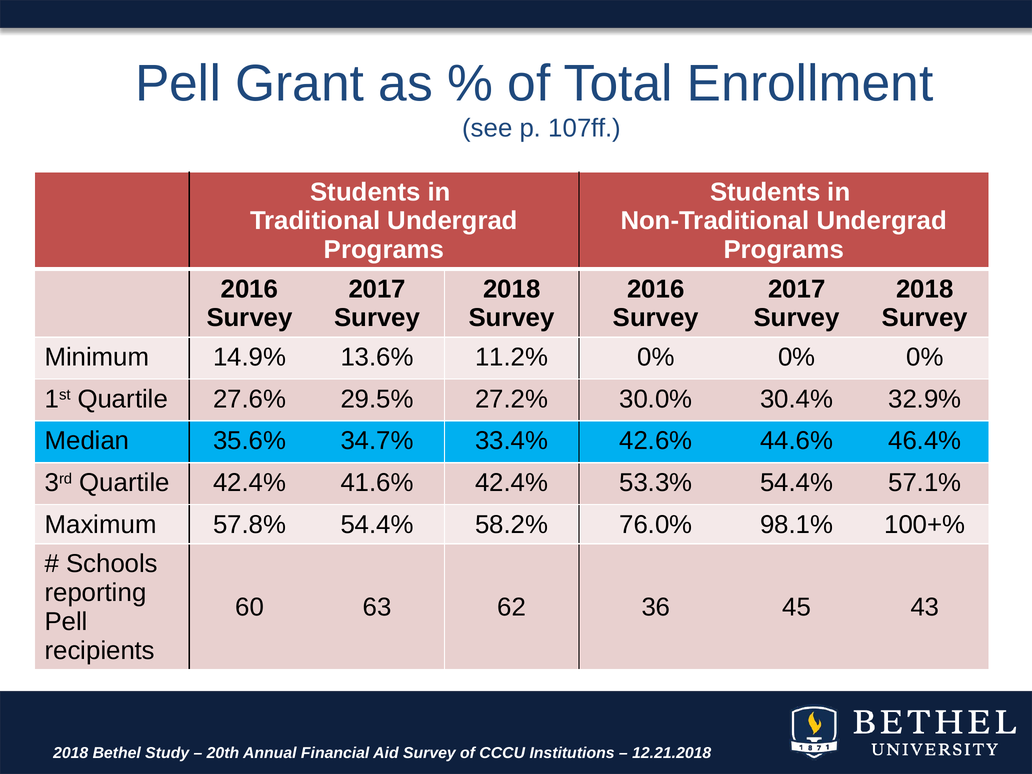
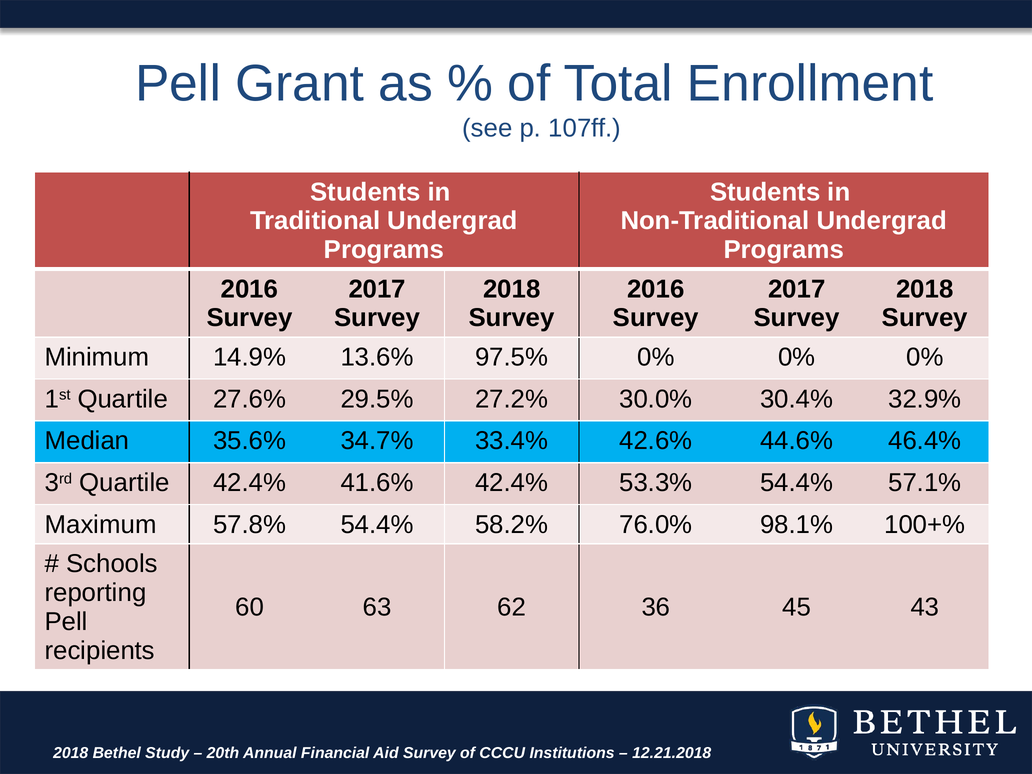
11.2%: 11.2% -> 97.5%
